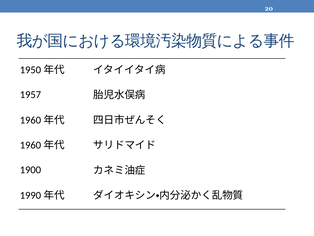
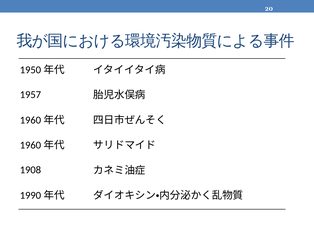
1900: 1900 -> 1908
